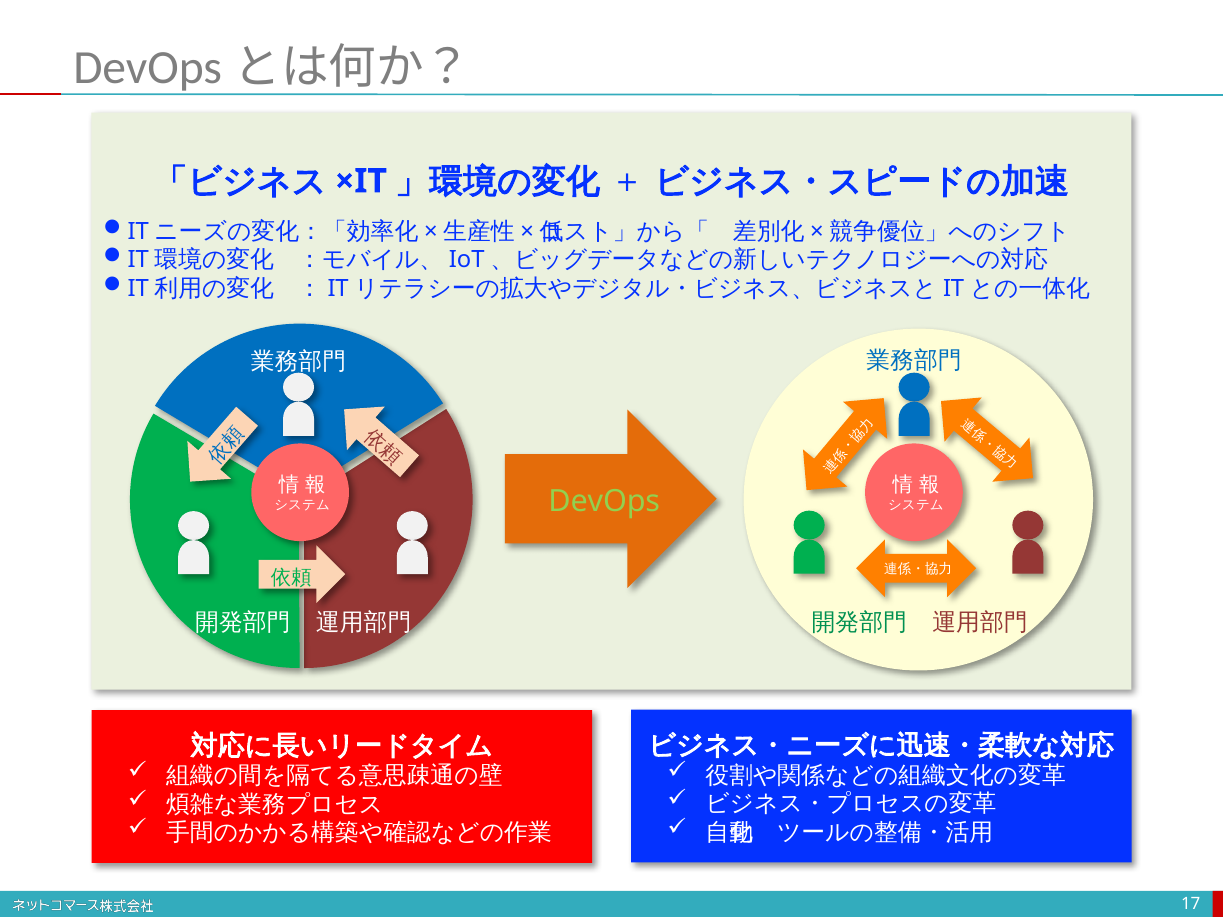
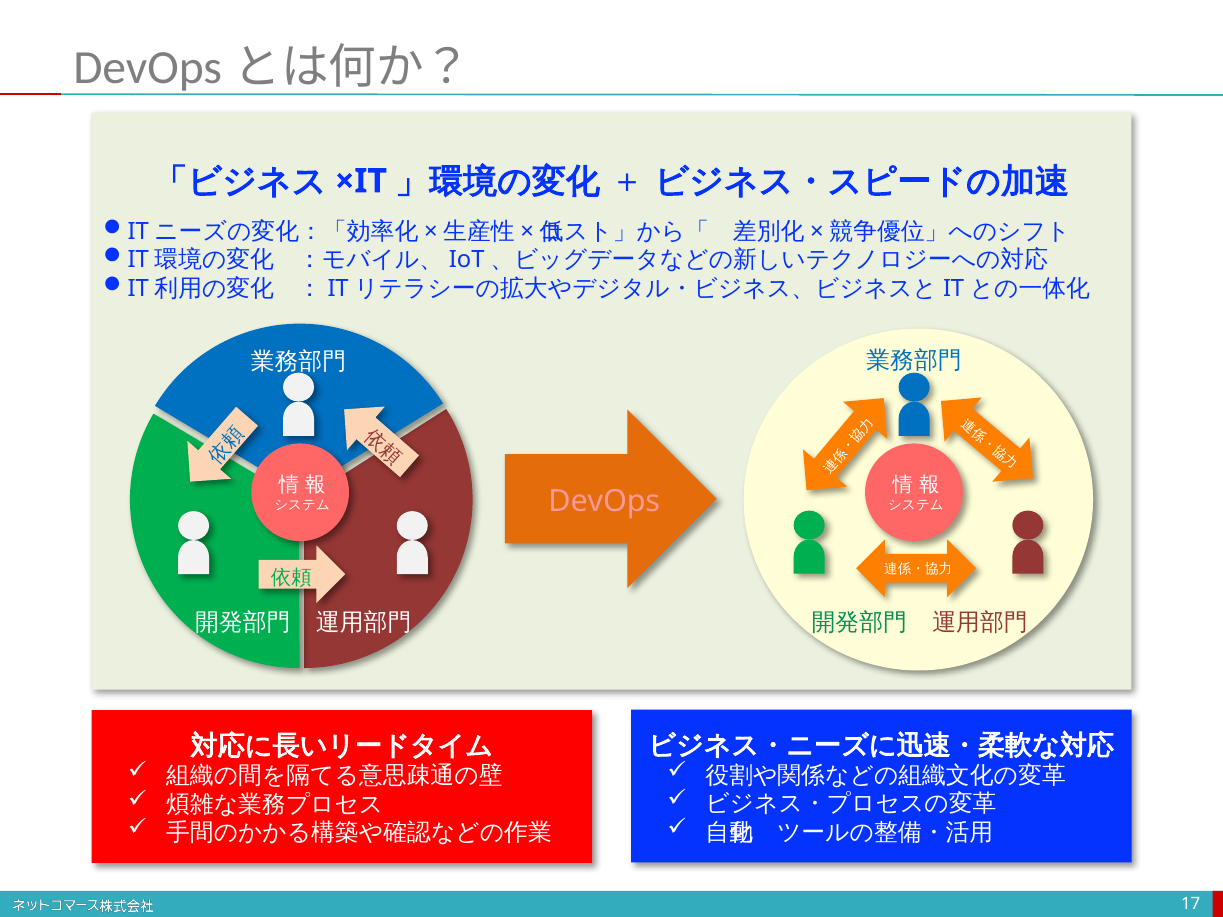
DevOps colour: light green -> pink
